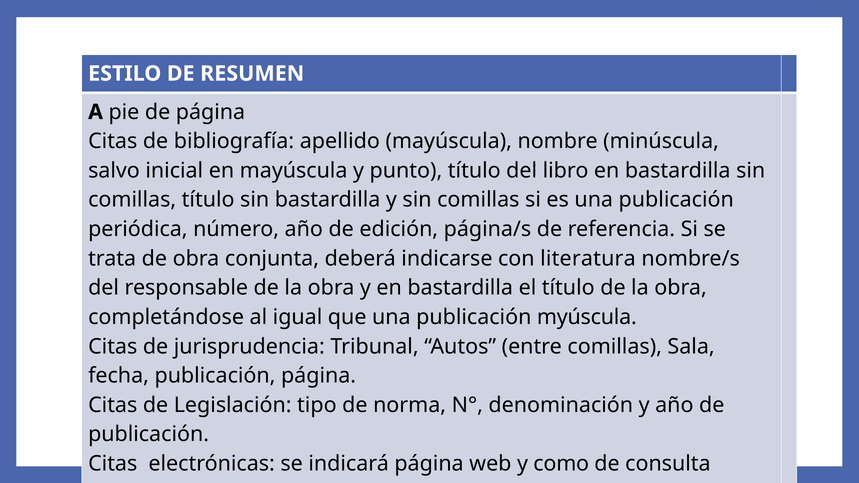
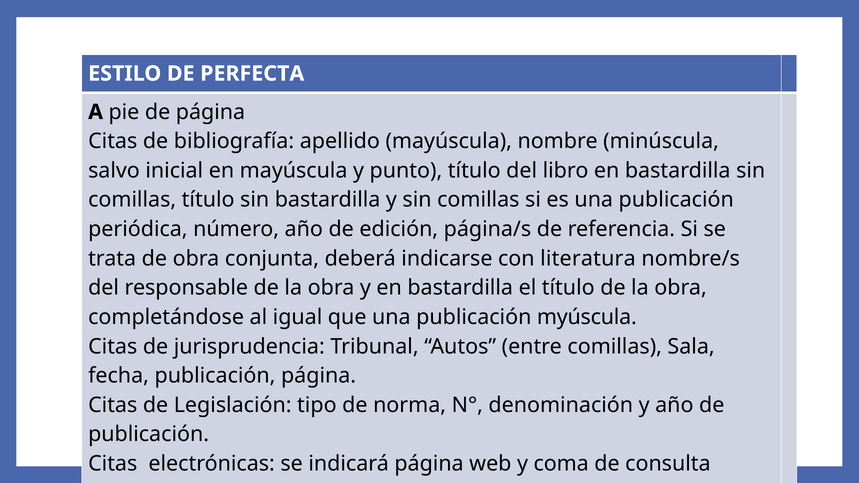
RESUMEN: RESUMEN -> PERFECTA
como: como -> coma
